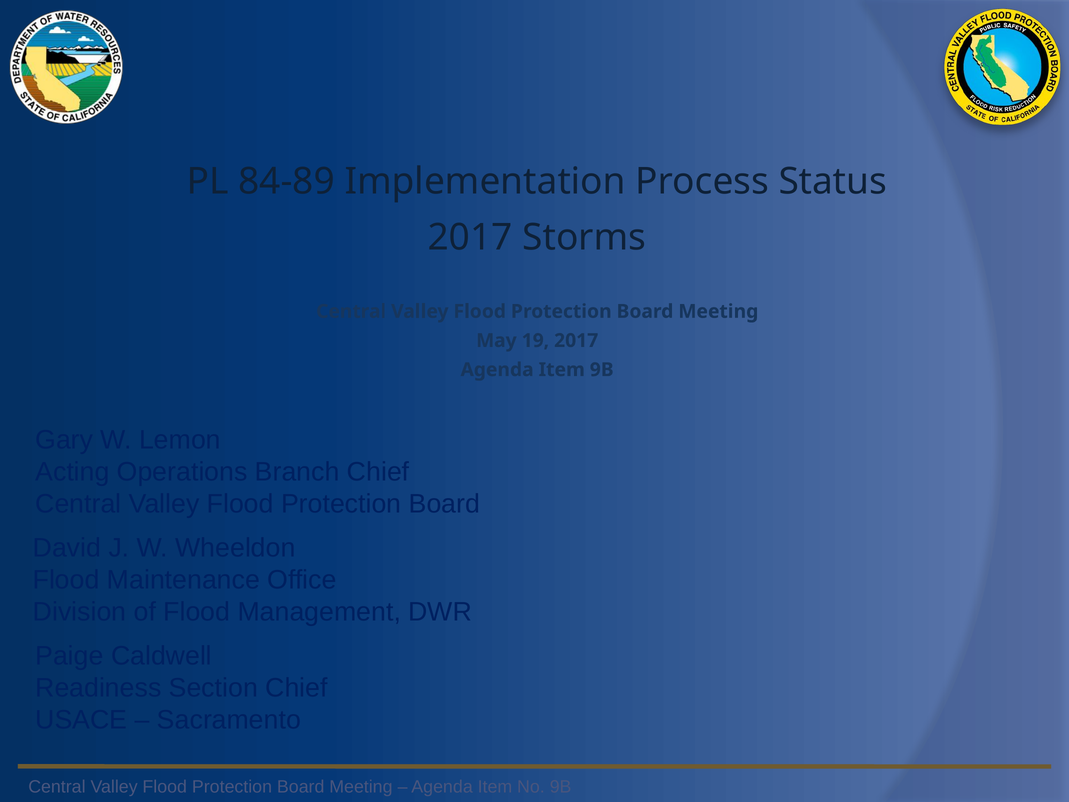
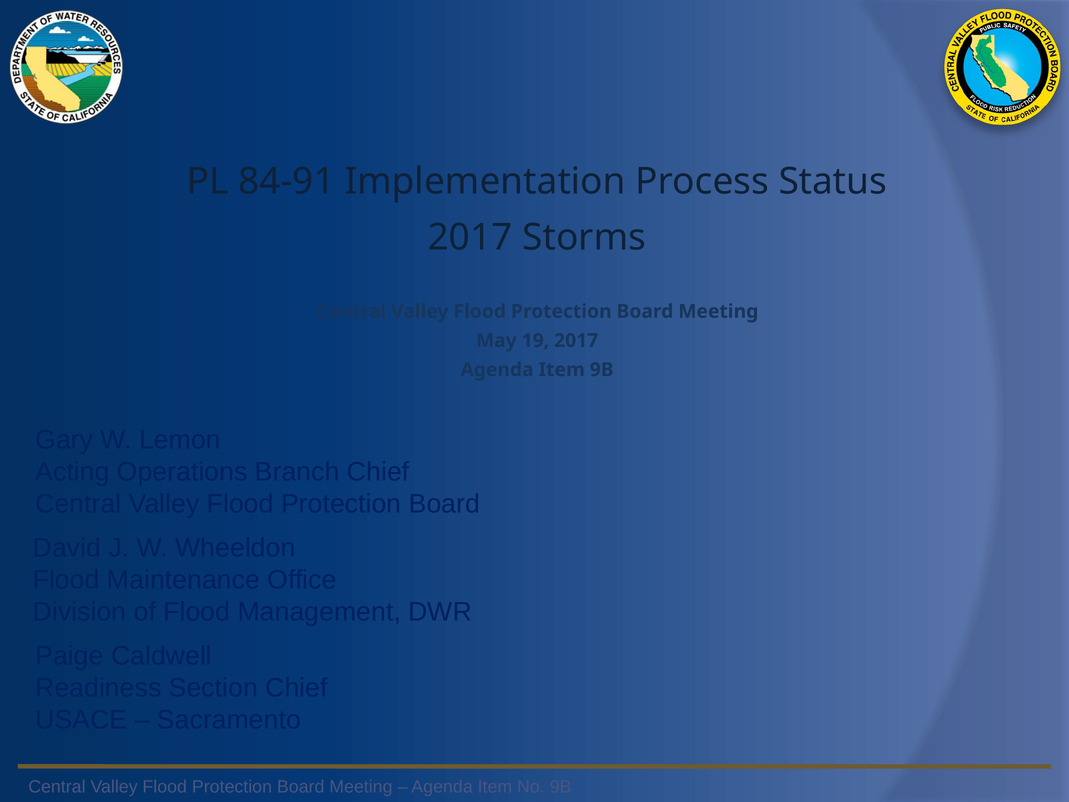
84-89: 84-89 -> 84-91
